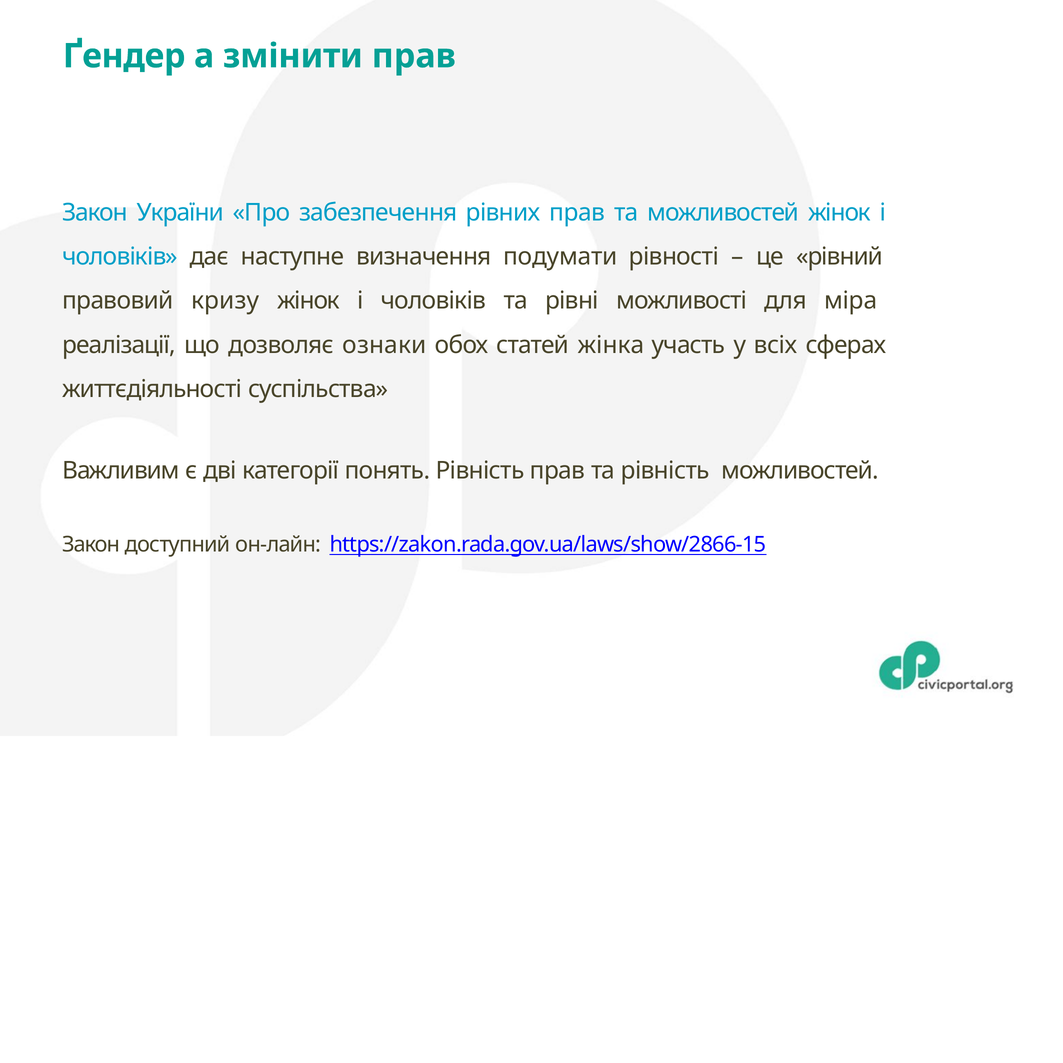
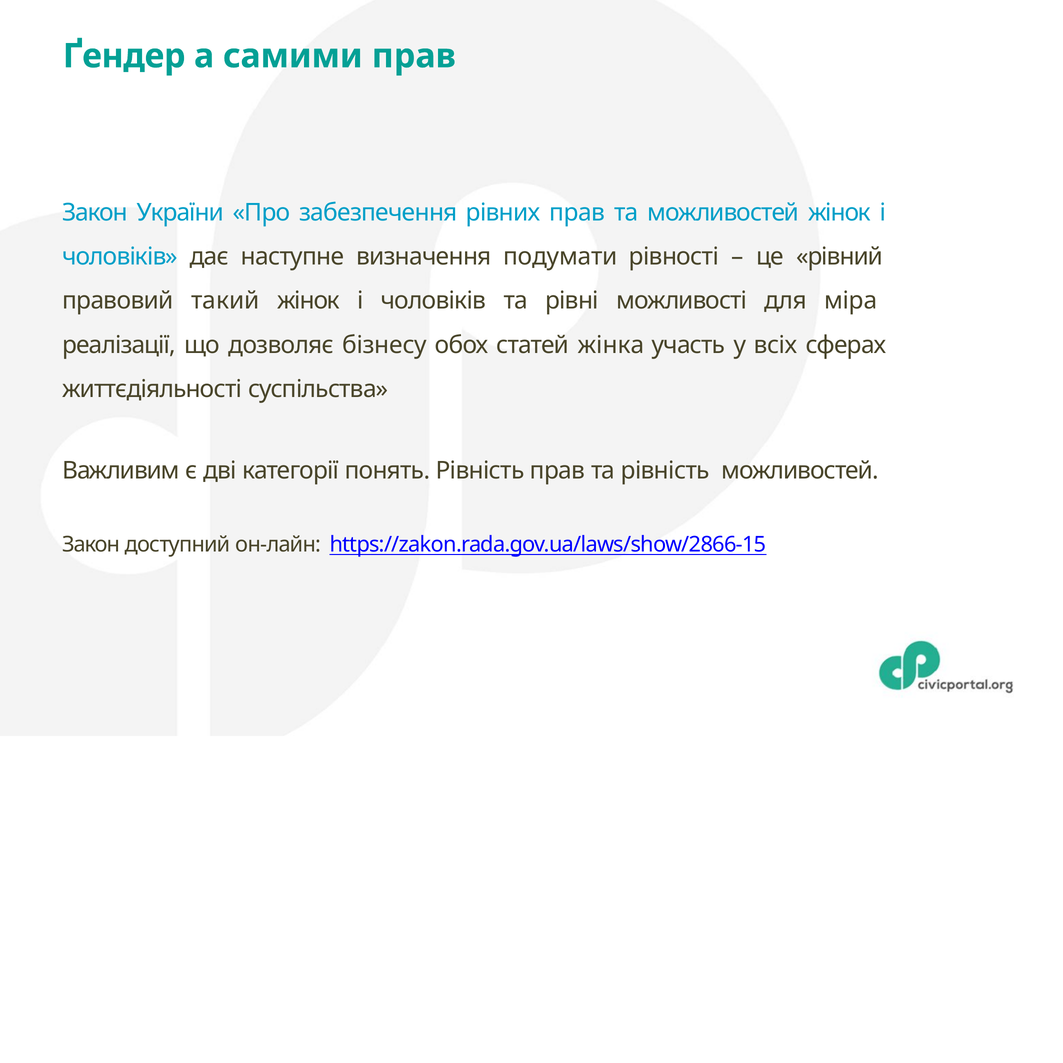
змінити: змінити -> самими
кризу: кризу -> такий
ознаки: ознаки -> бізнесу
